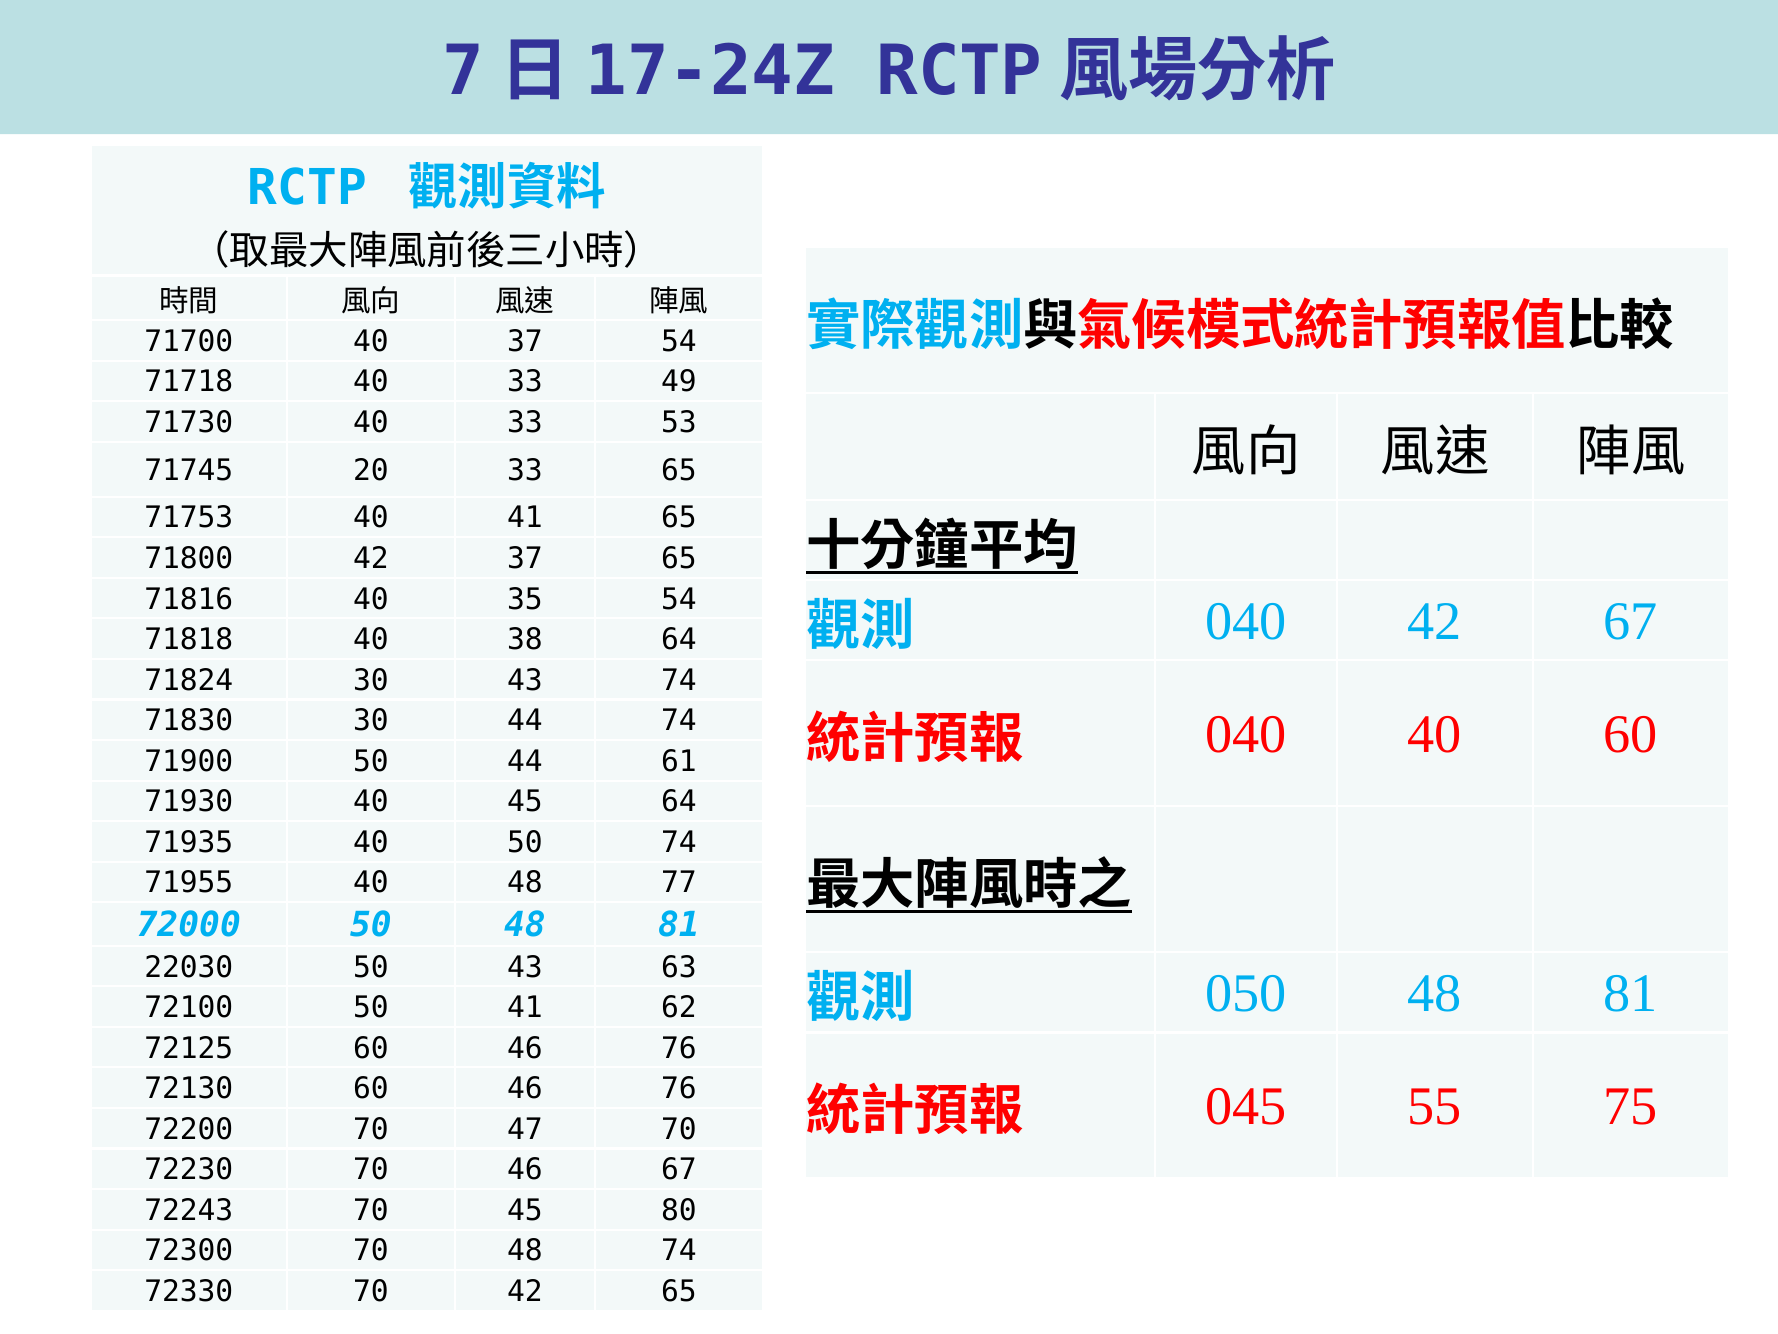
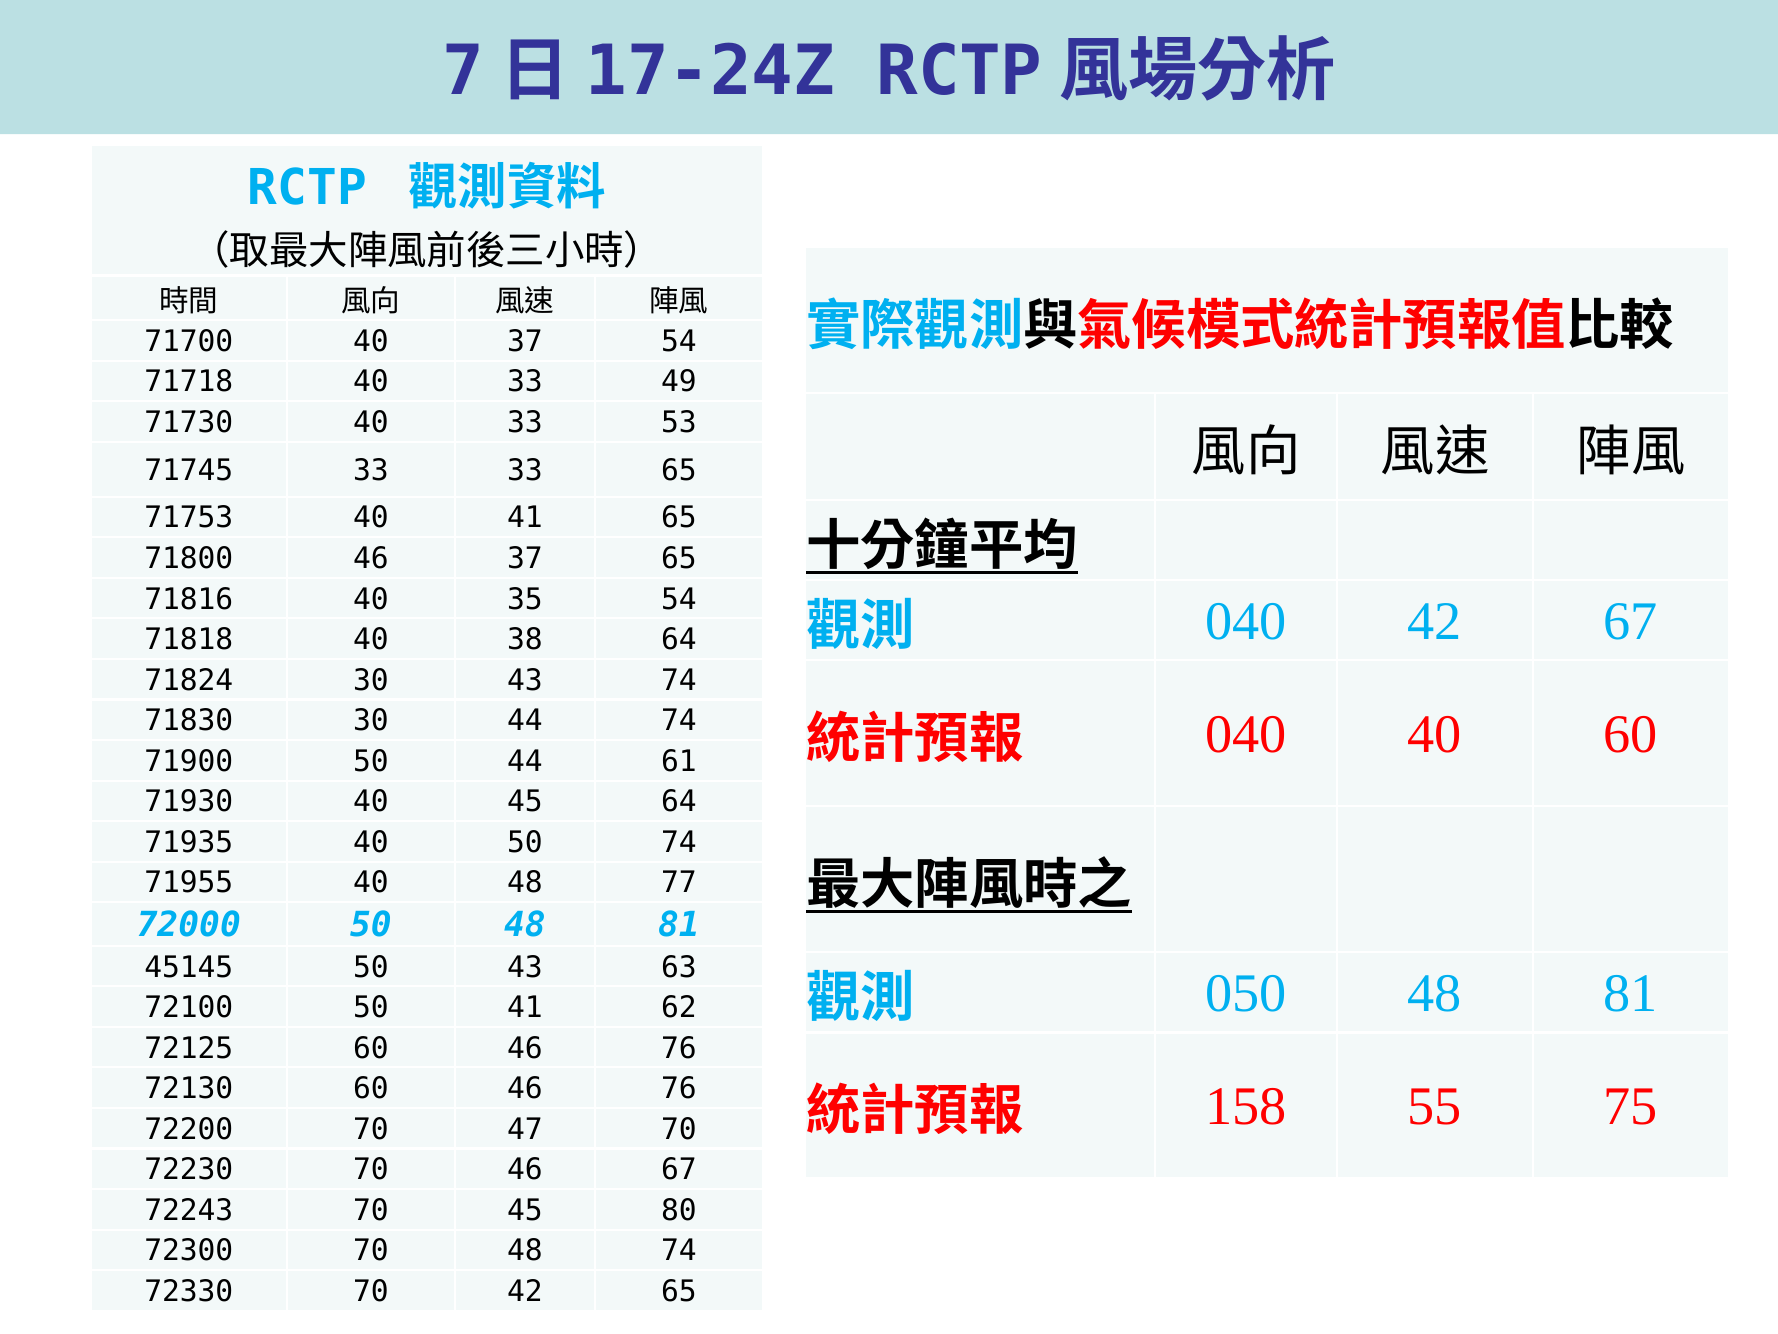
71745 20: 20 -> 33
71800 42: 42 -> 46
22030: 22030 -> 45145
045: 045 -> 158
